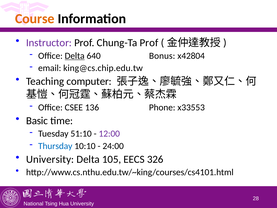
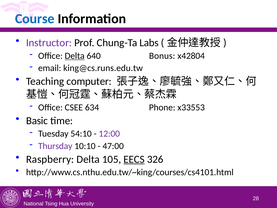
Course colour: orange -> blue
Chung-Ta Prof: Prof -> Labs
king@cs.chip.edu.tw: king@cs.chip.edu.tw -> king@cs.runs.edu.tw
136: 136 -> 634
51:10: 51:10 -> 54:10
Thursday colour: blue -> purple
24:00: 24:00 -> 47:00
University at (50, 159): University -> Raspberry
EECS underline: none -> present
